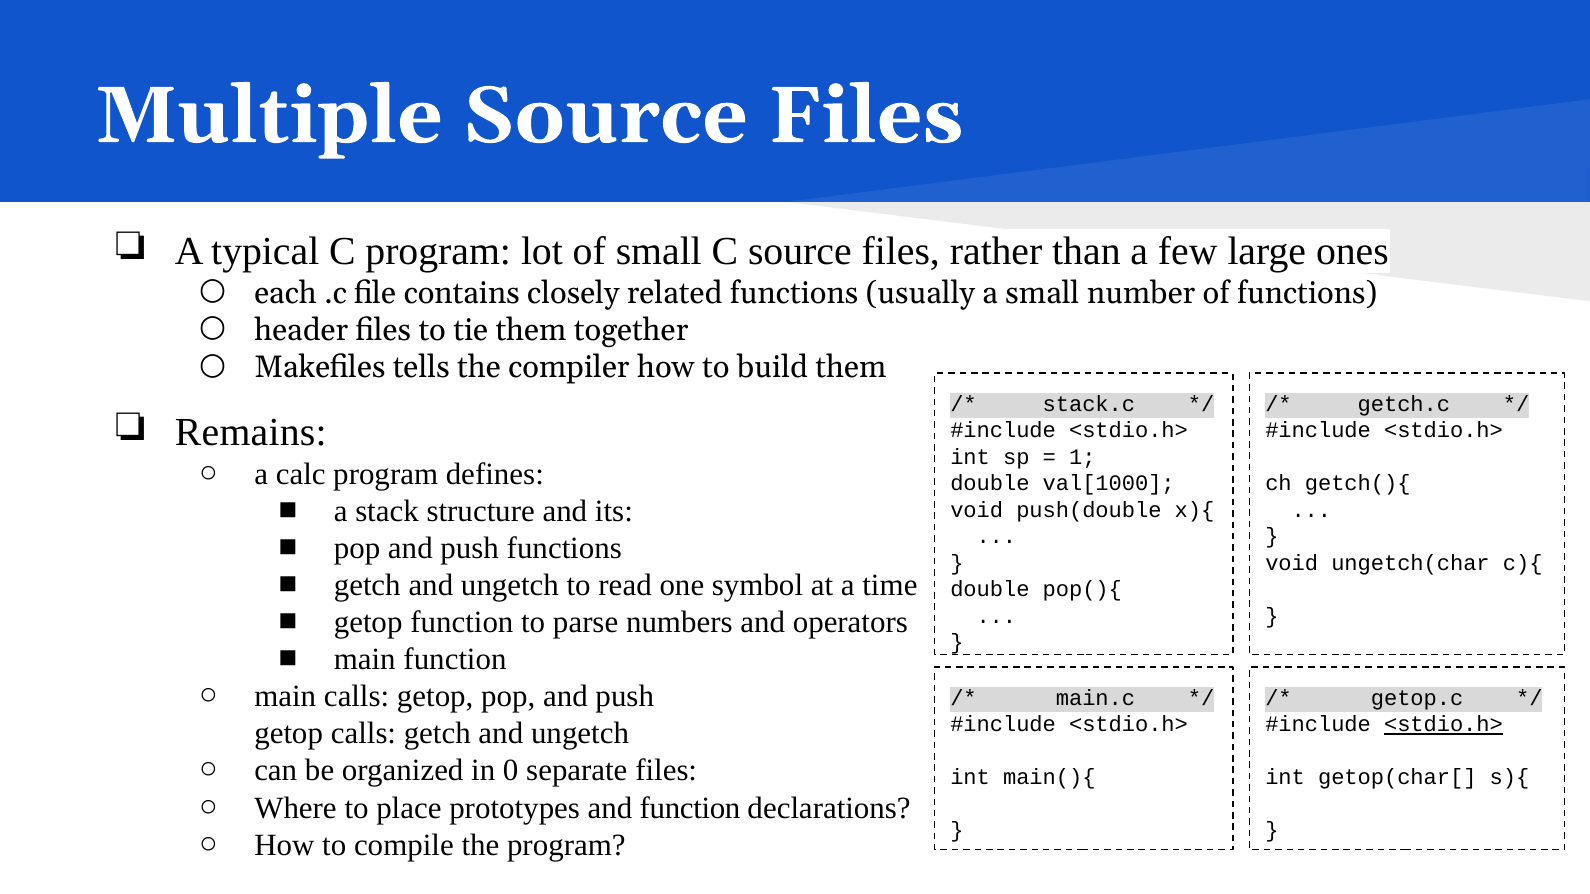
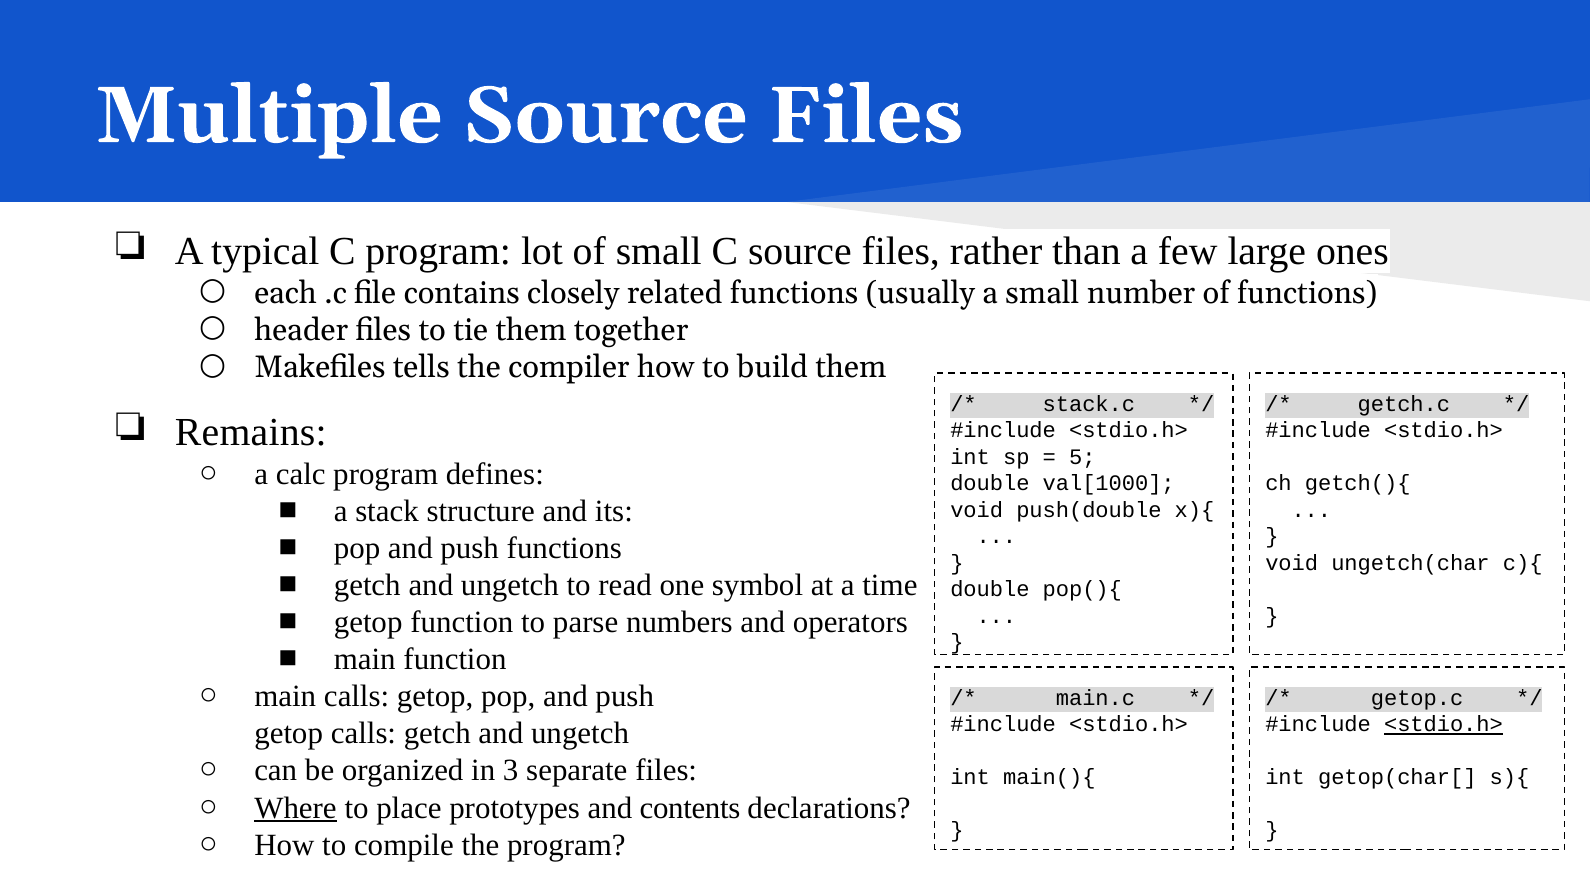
1: 1 -> 5
0: 0 -> 3
Where underline: none -> present
and function: function -> contents
